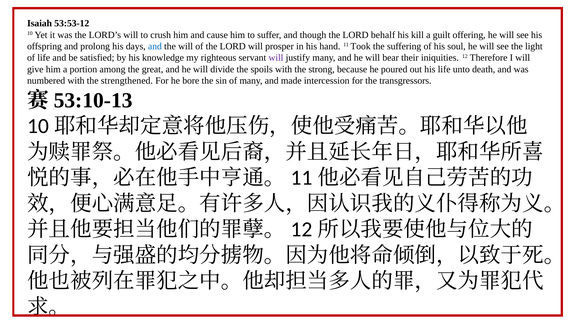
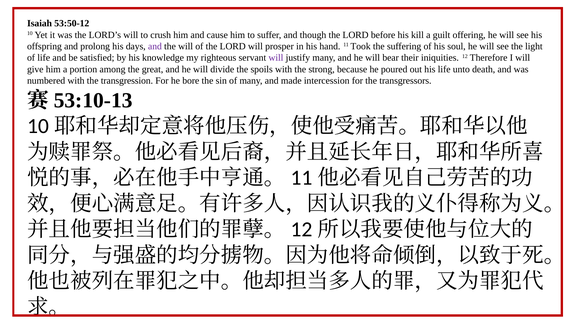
53:53-12: 53:53-12 -> 53:50-12
behalf: behalf -> before
and at (155, 46) colour: blue -> purple
strengthened: strengthened -> transgression
